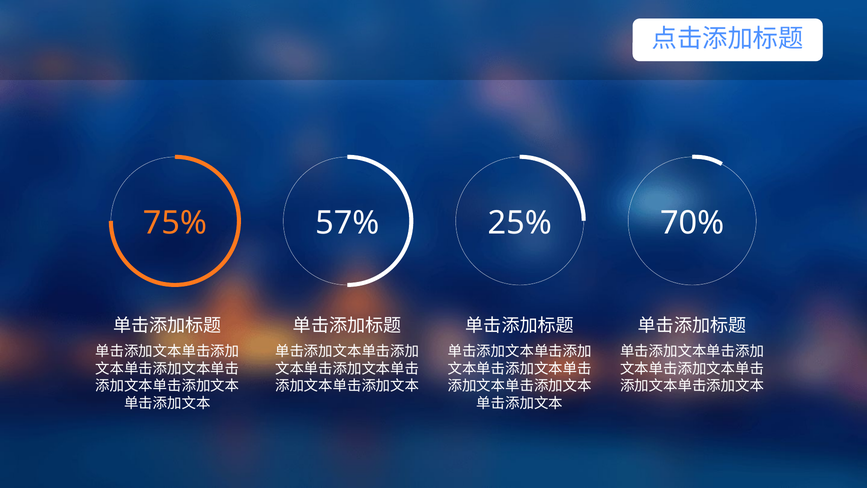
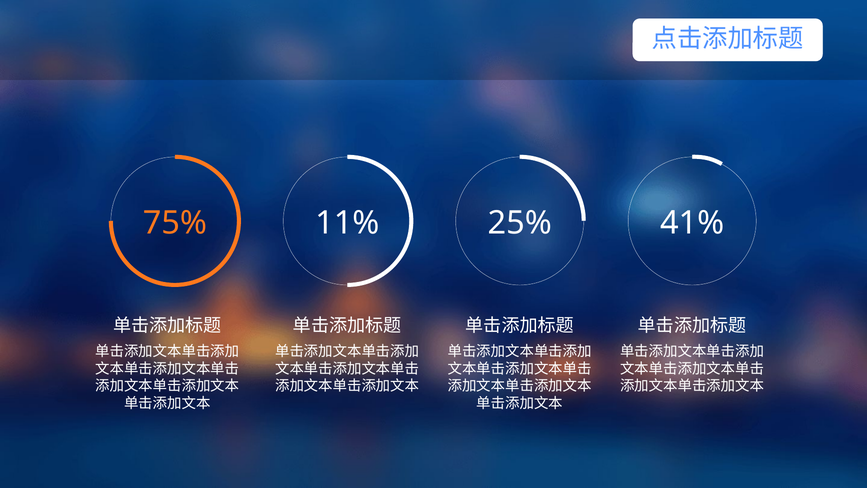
57%: 57% -> 11%
70%: 70% -> 41%
